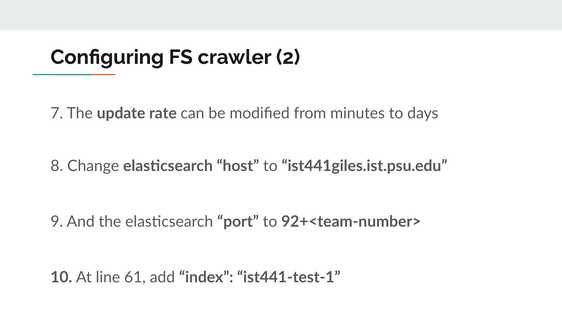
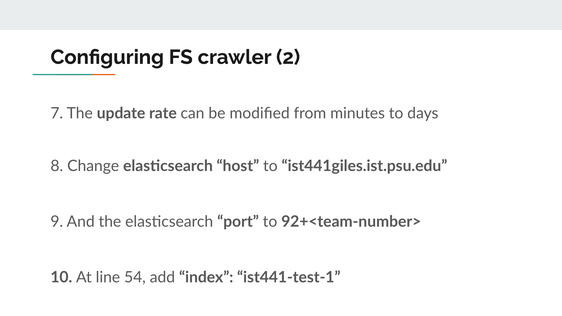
61: 61 -> 54
